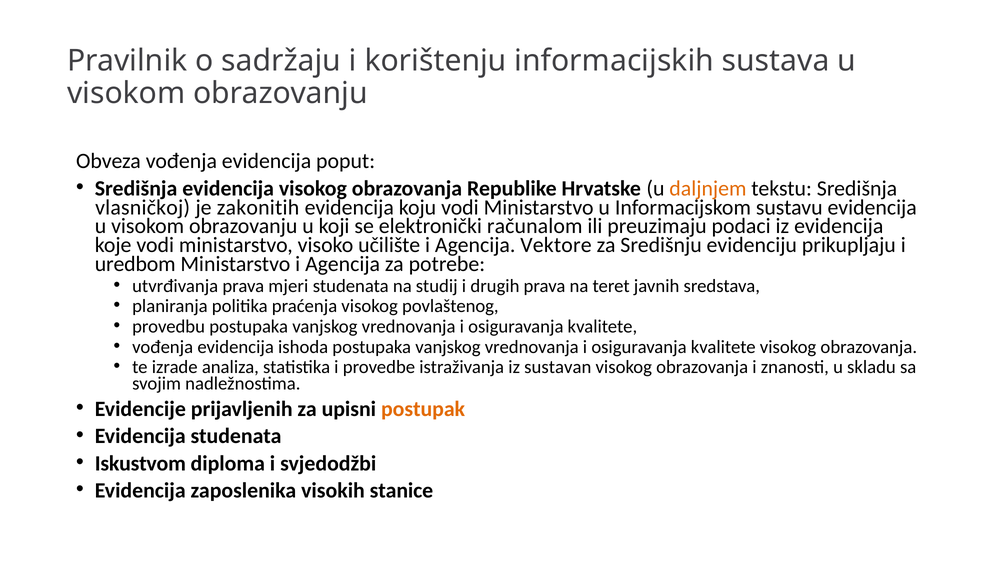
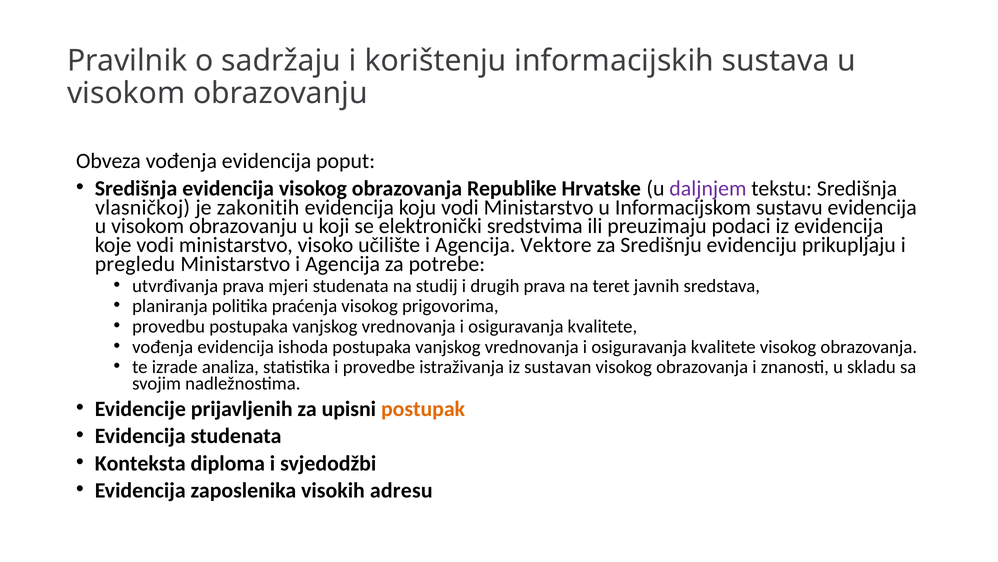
daljnjem colour: orange -> purple
računalom: računalom -> sredstvima
uredbom: uredbom -> pregledu
povlaštenog: povlaštenog -> prigovorima
Iskustvom: Iskustvom -> Konteksta
stanice: stanice -> adresu
